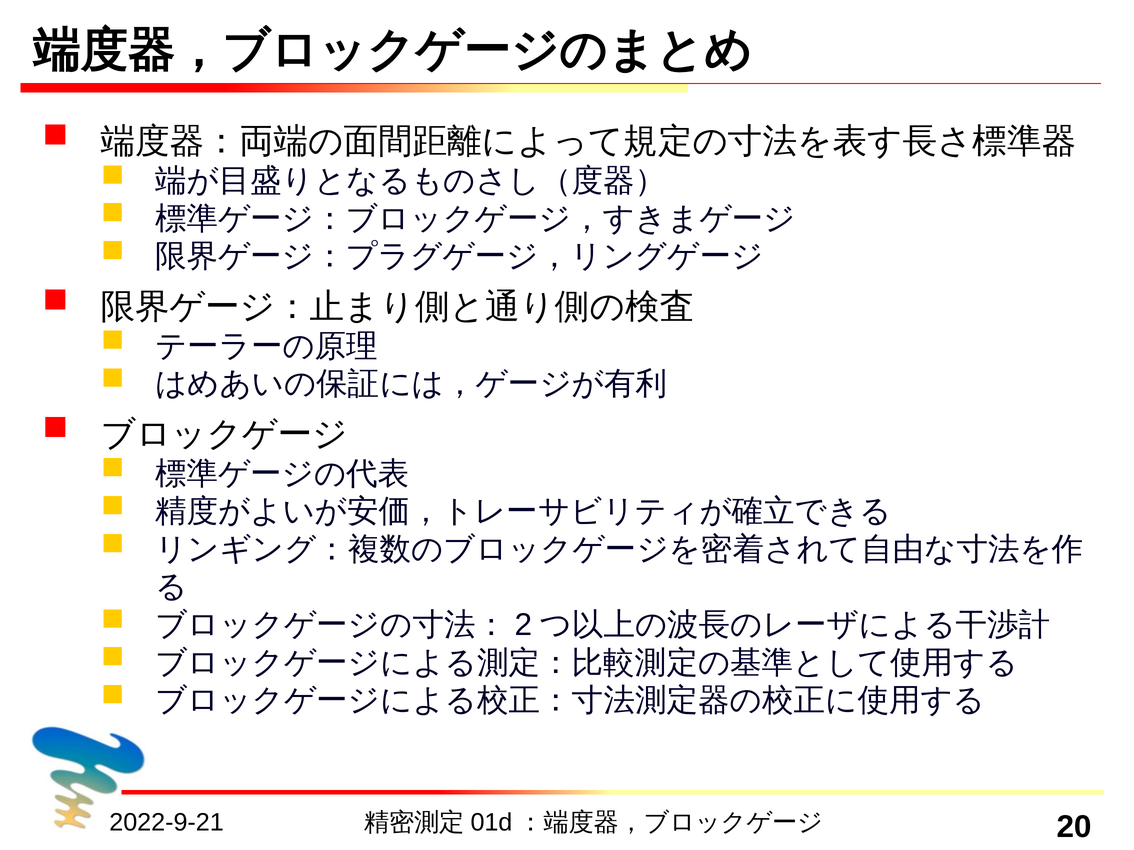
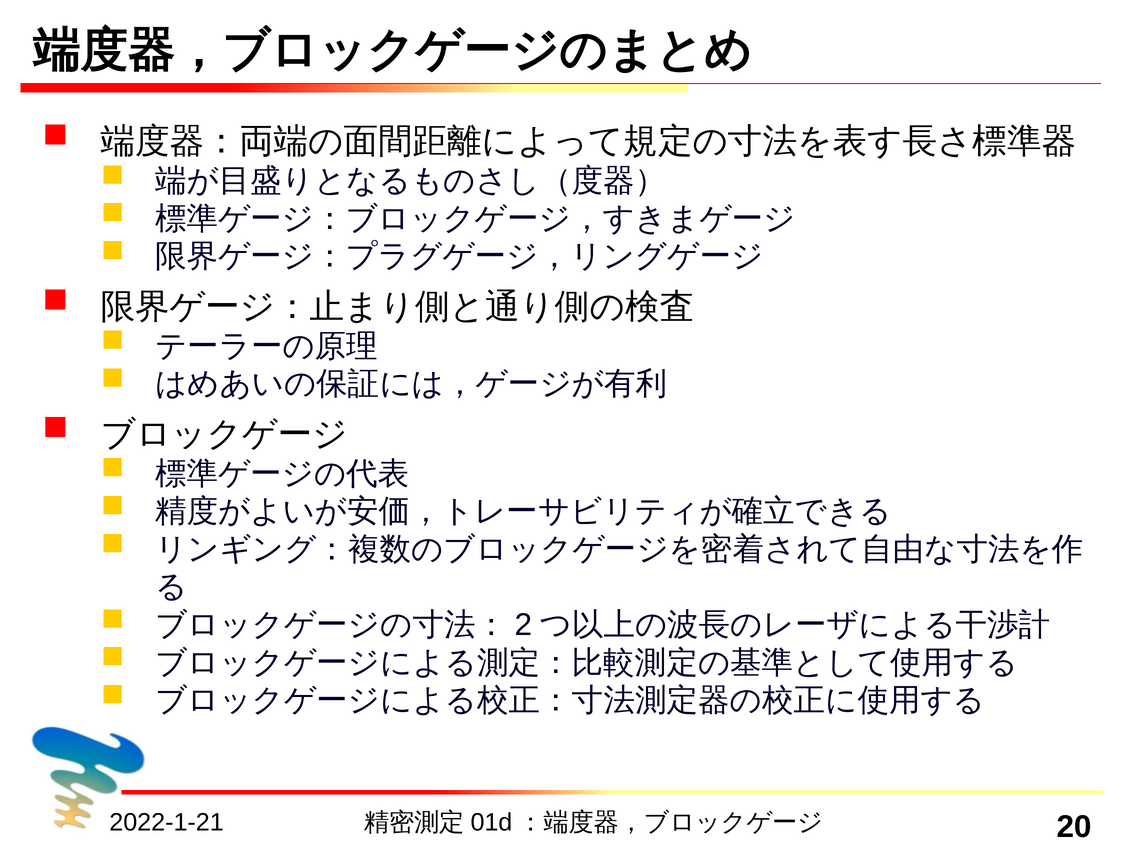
2022-9-21: 2022-9-21 -> 2022-1-21
